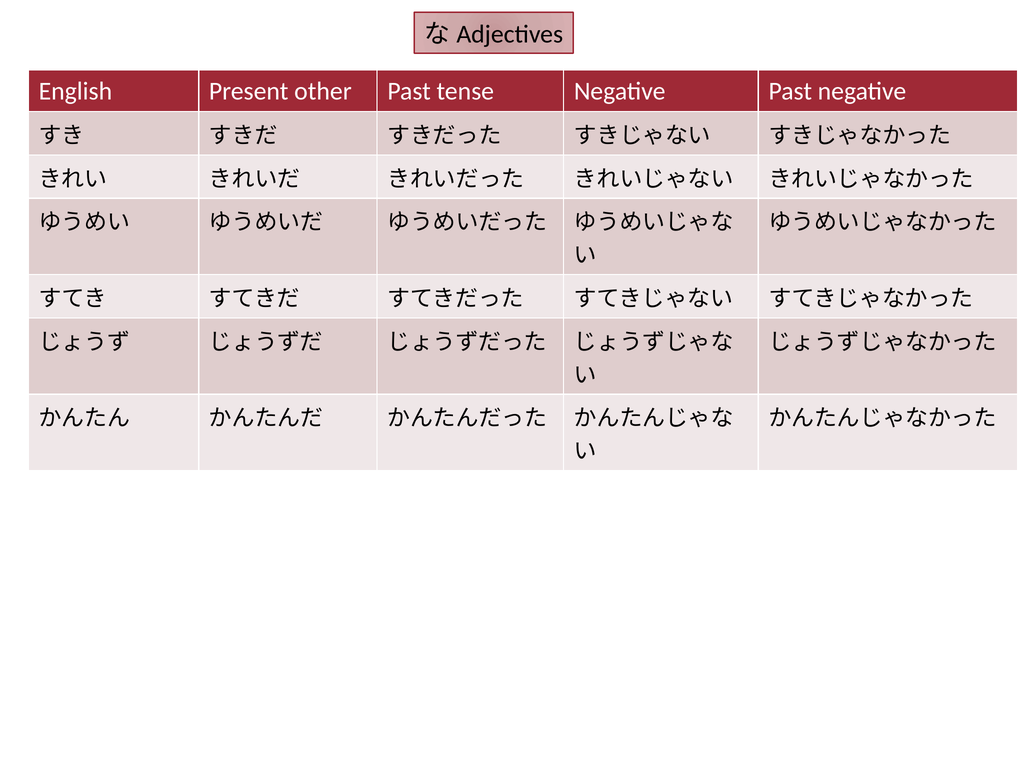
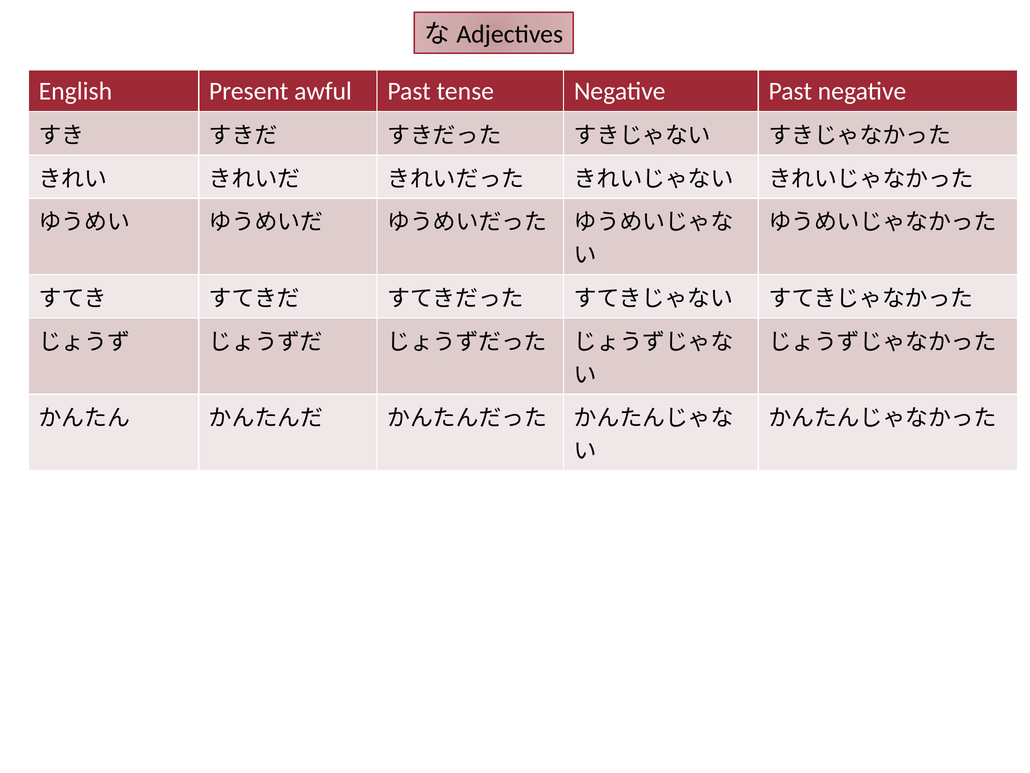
other: other -> awful
